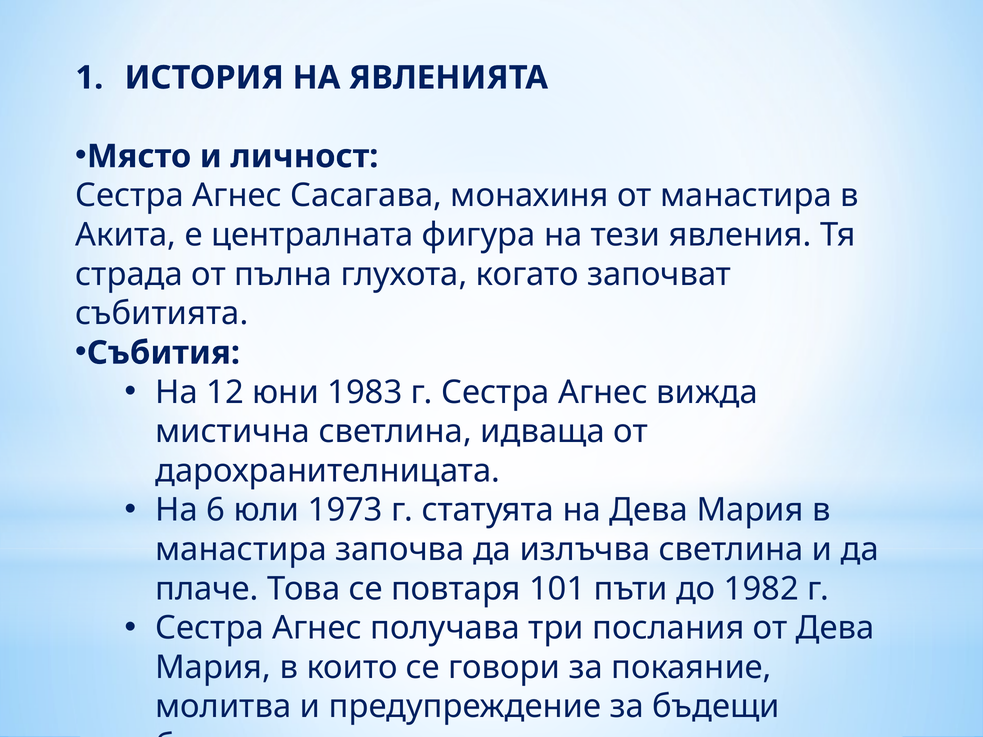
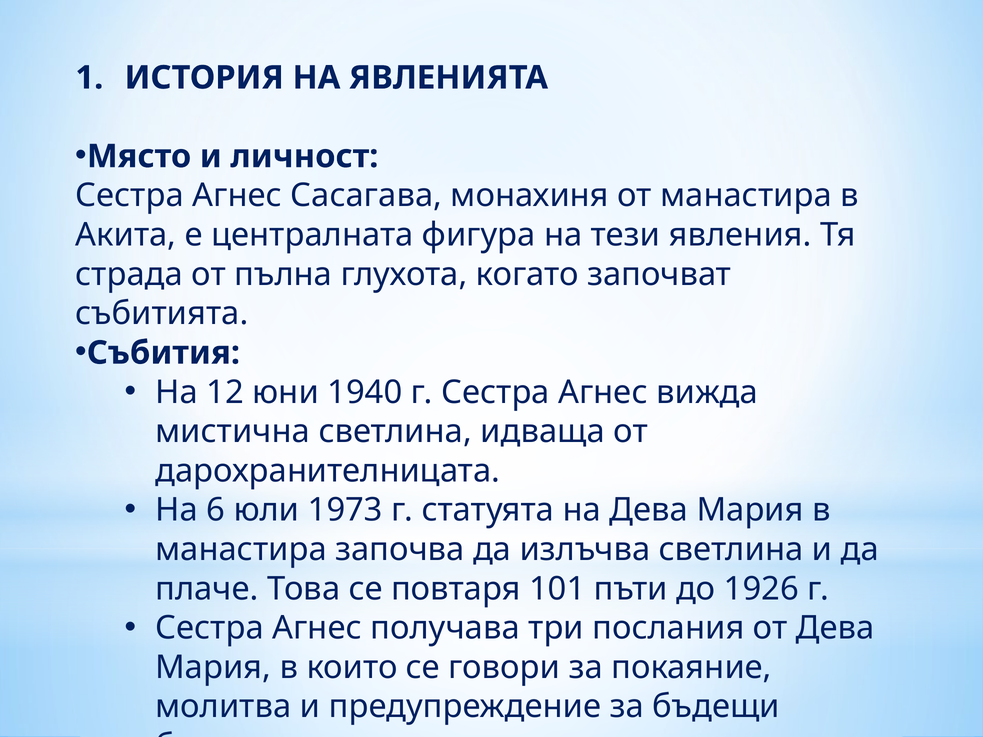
1983: 1983 -> 1940
1982: 1982 -> 1926
